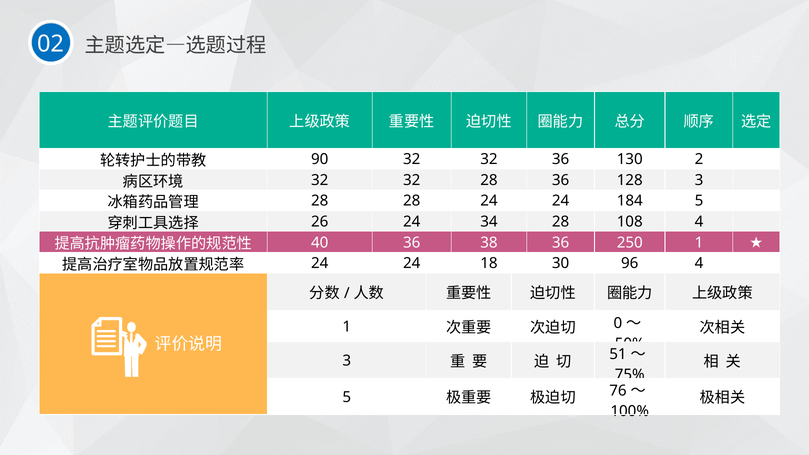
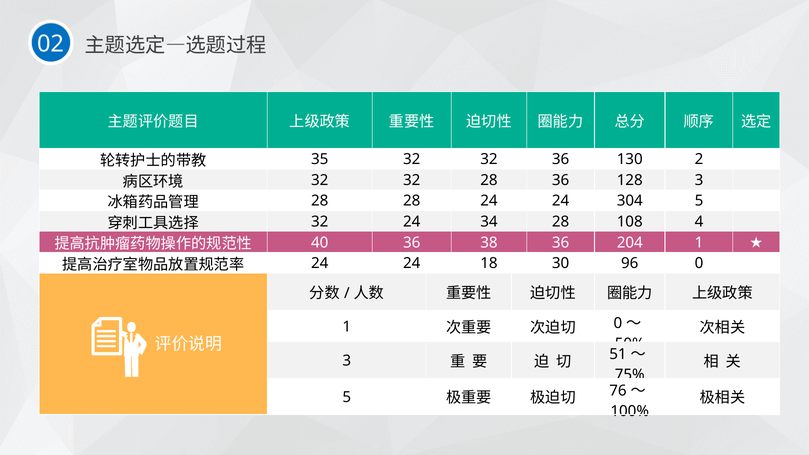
90: 90 -> 35
184: 184 -> 304
26 at (320, 222): 26 -> 32
250: 250 -> 204
96 4: 4 -> 0
